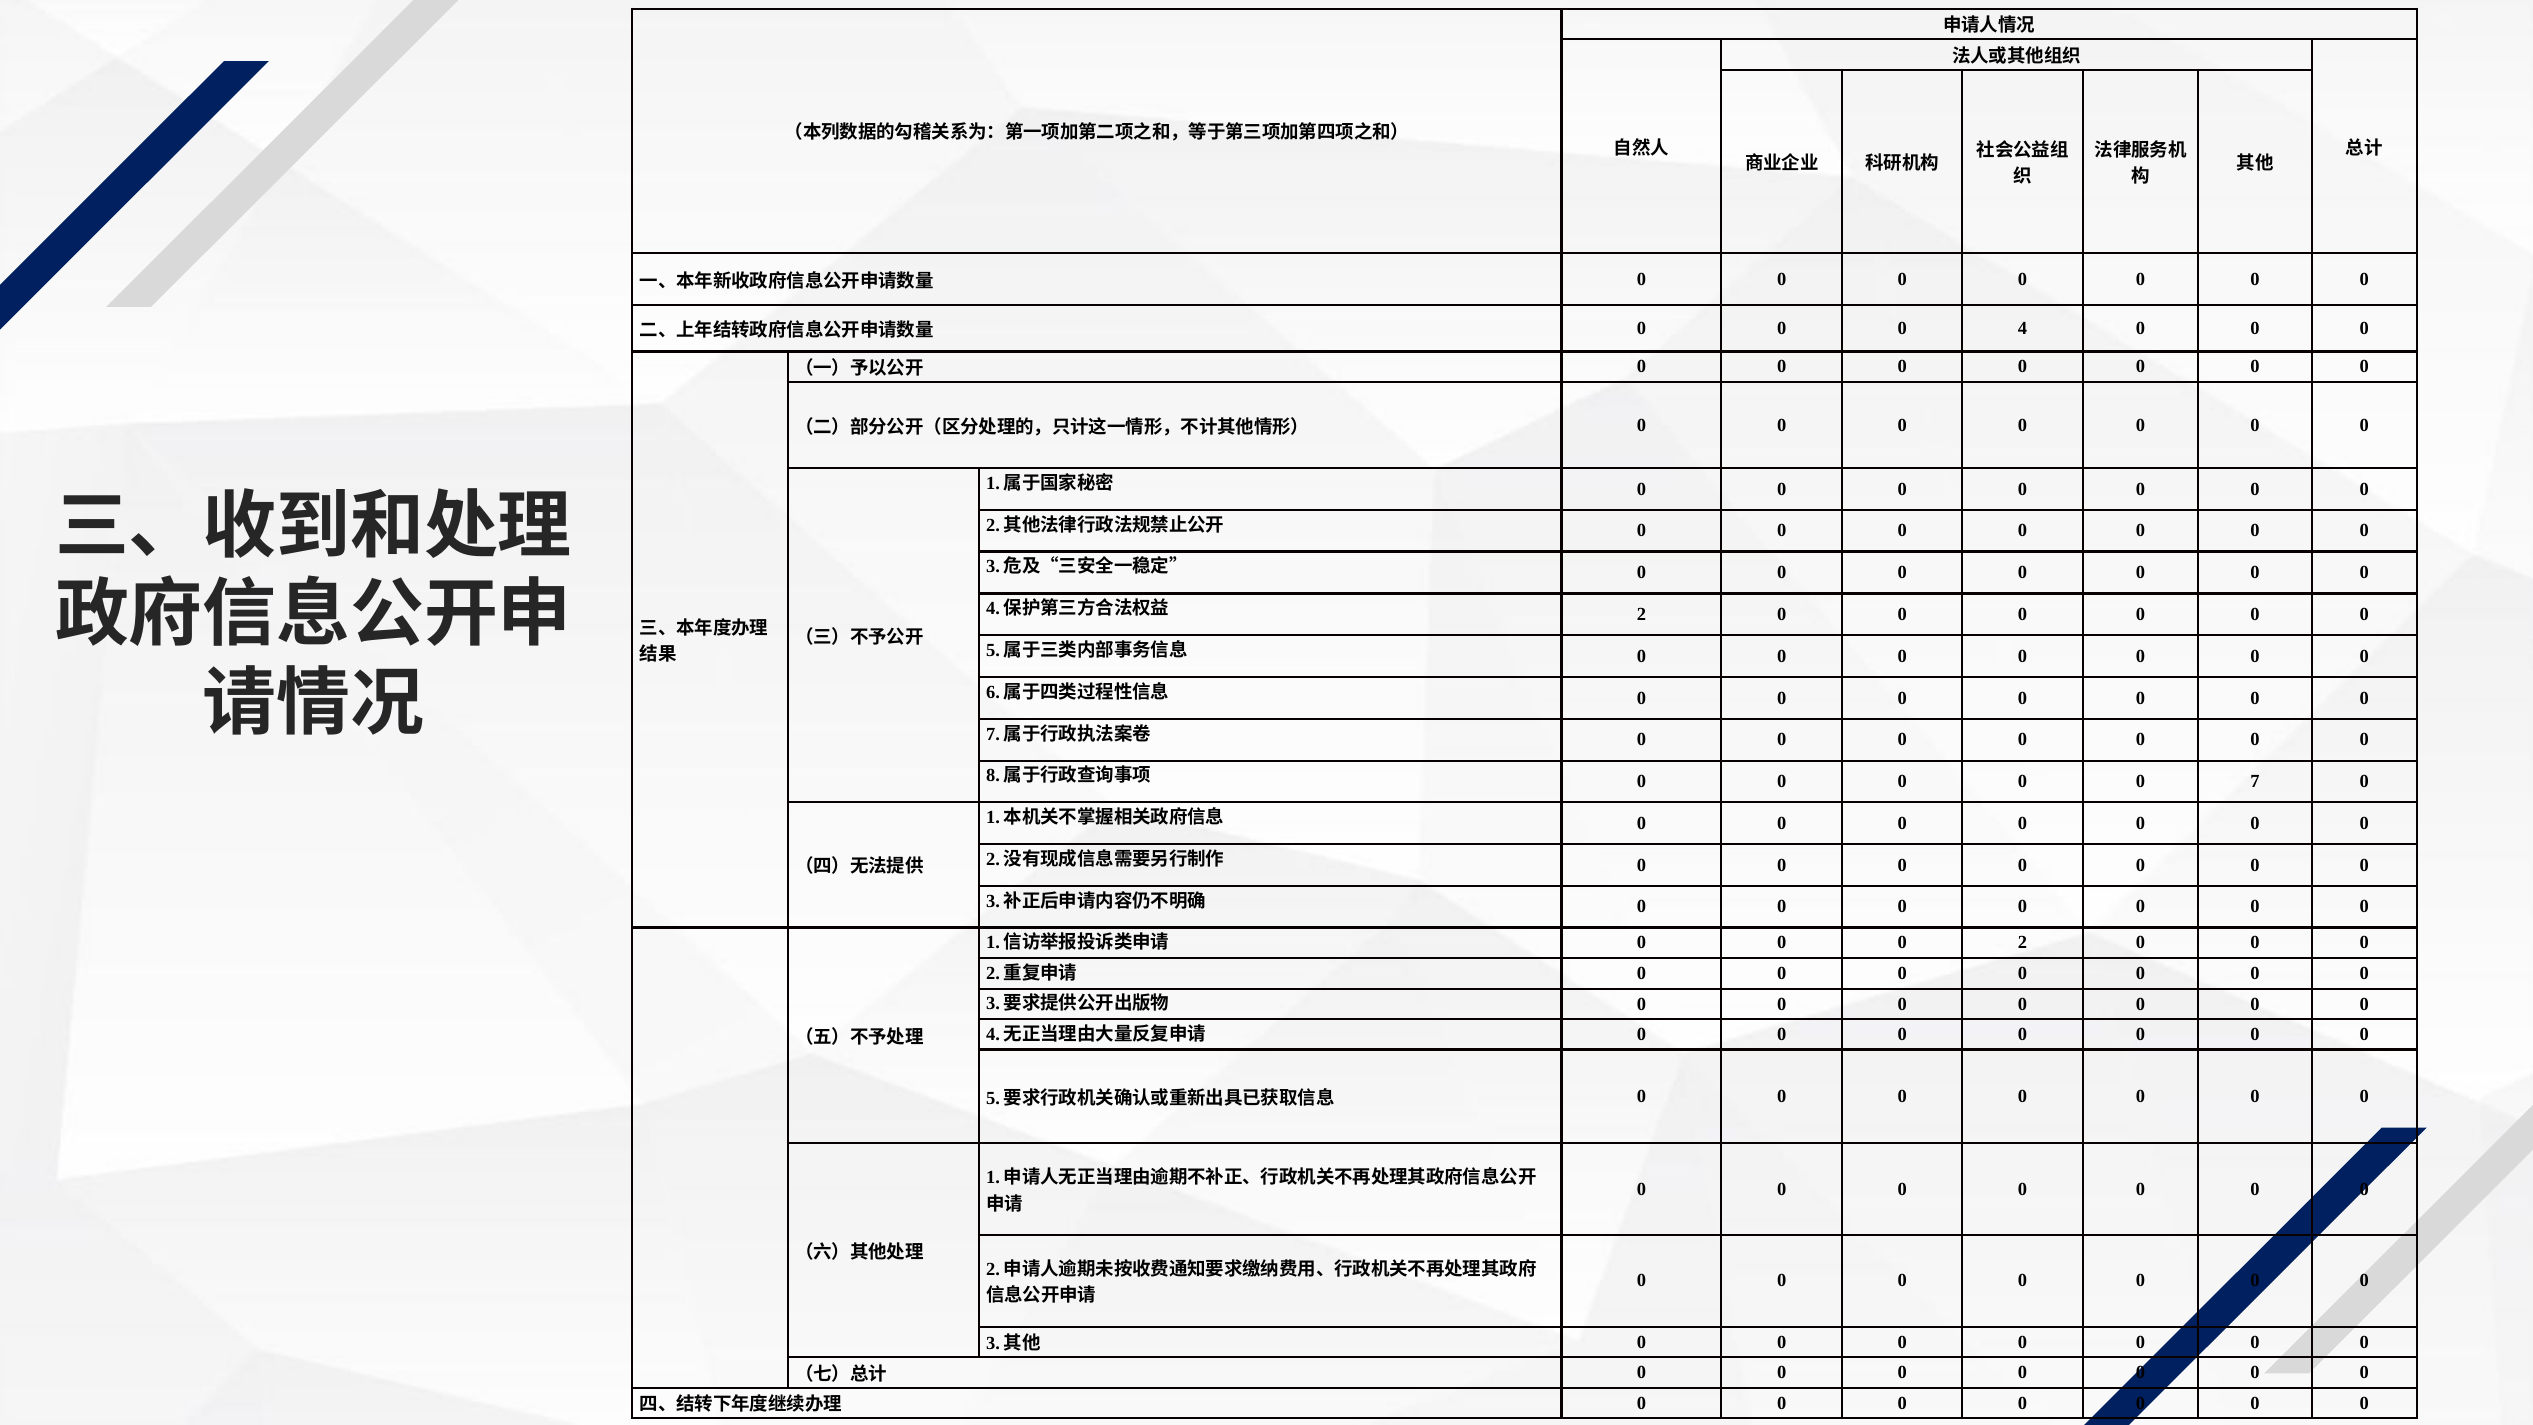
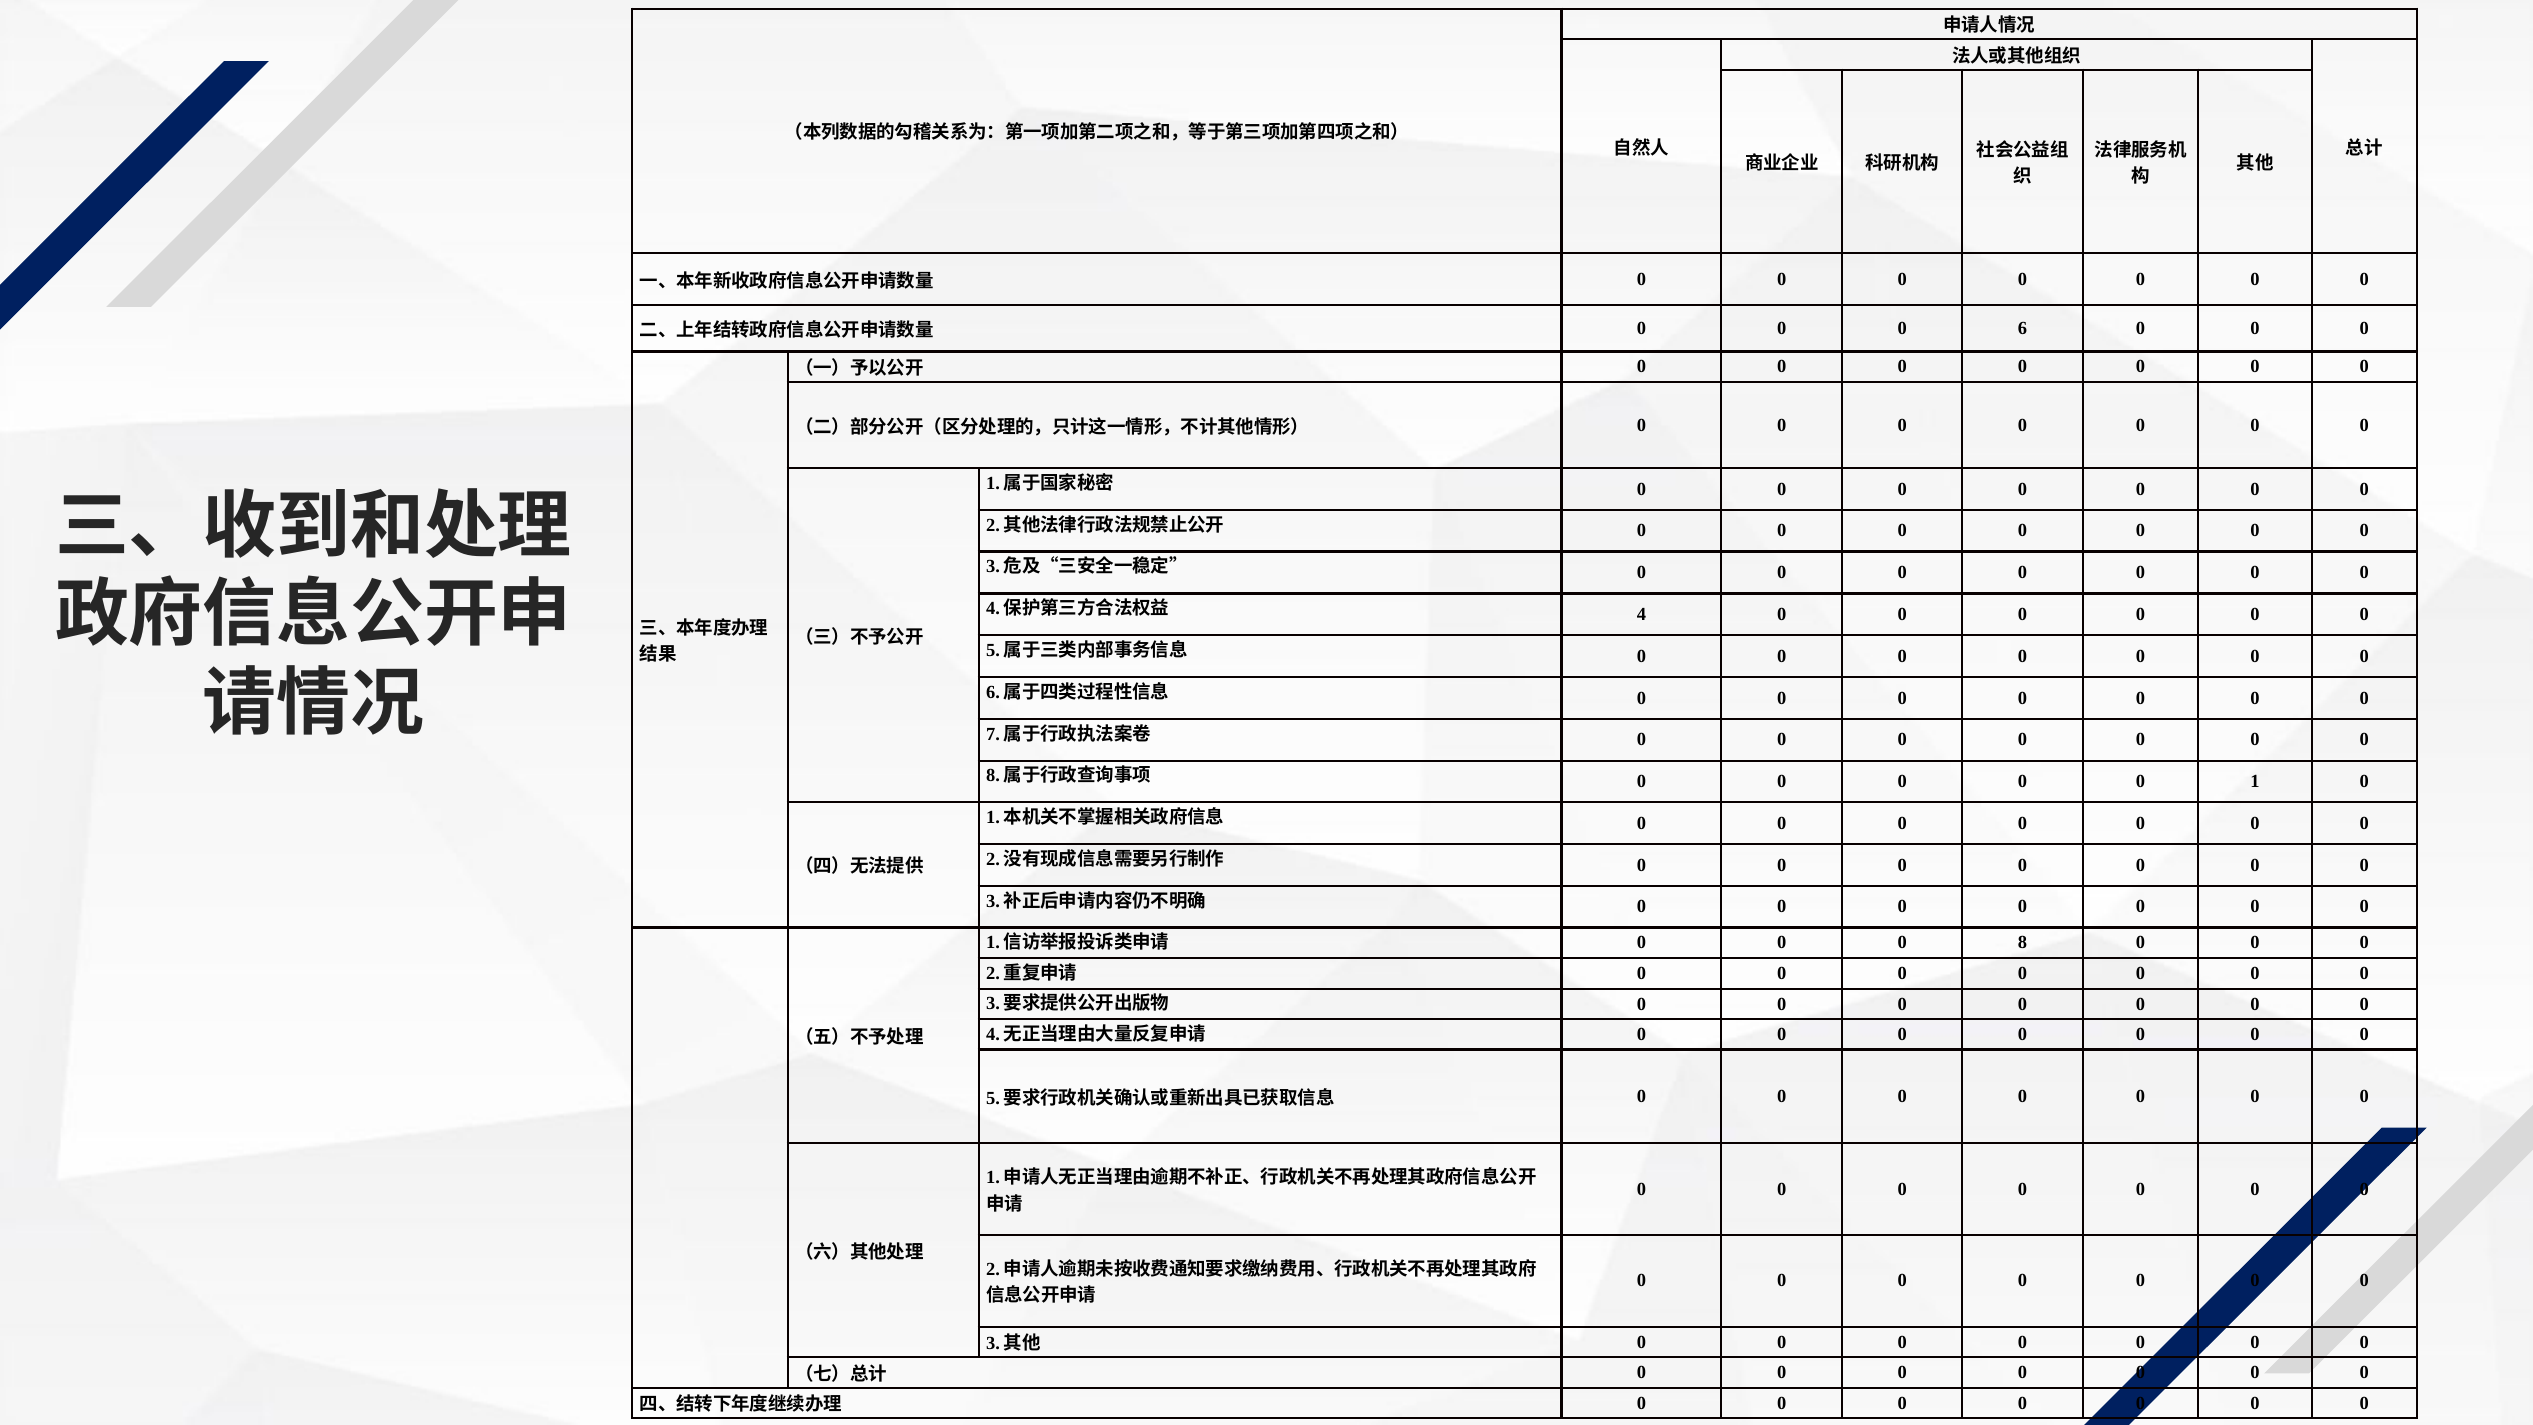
4: 4 -> 6
2 at (1641, 614): 2 -> 4
7: 7 -> 1
0 2: 2 -> 8
